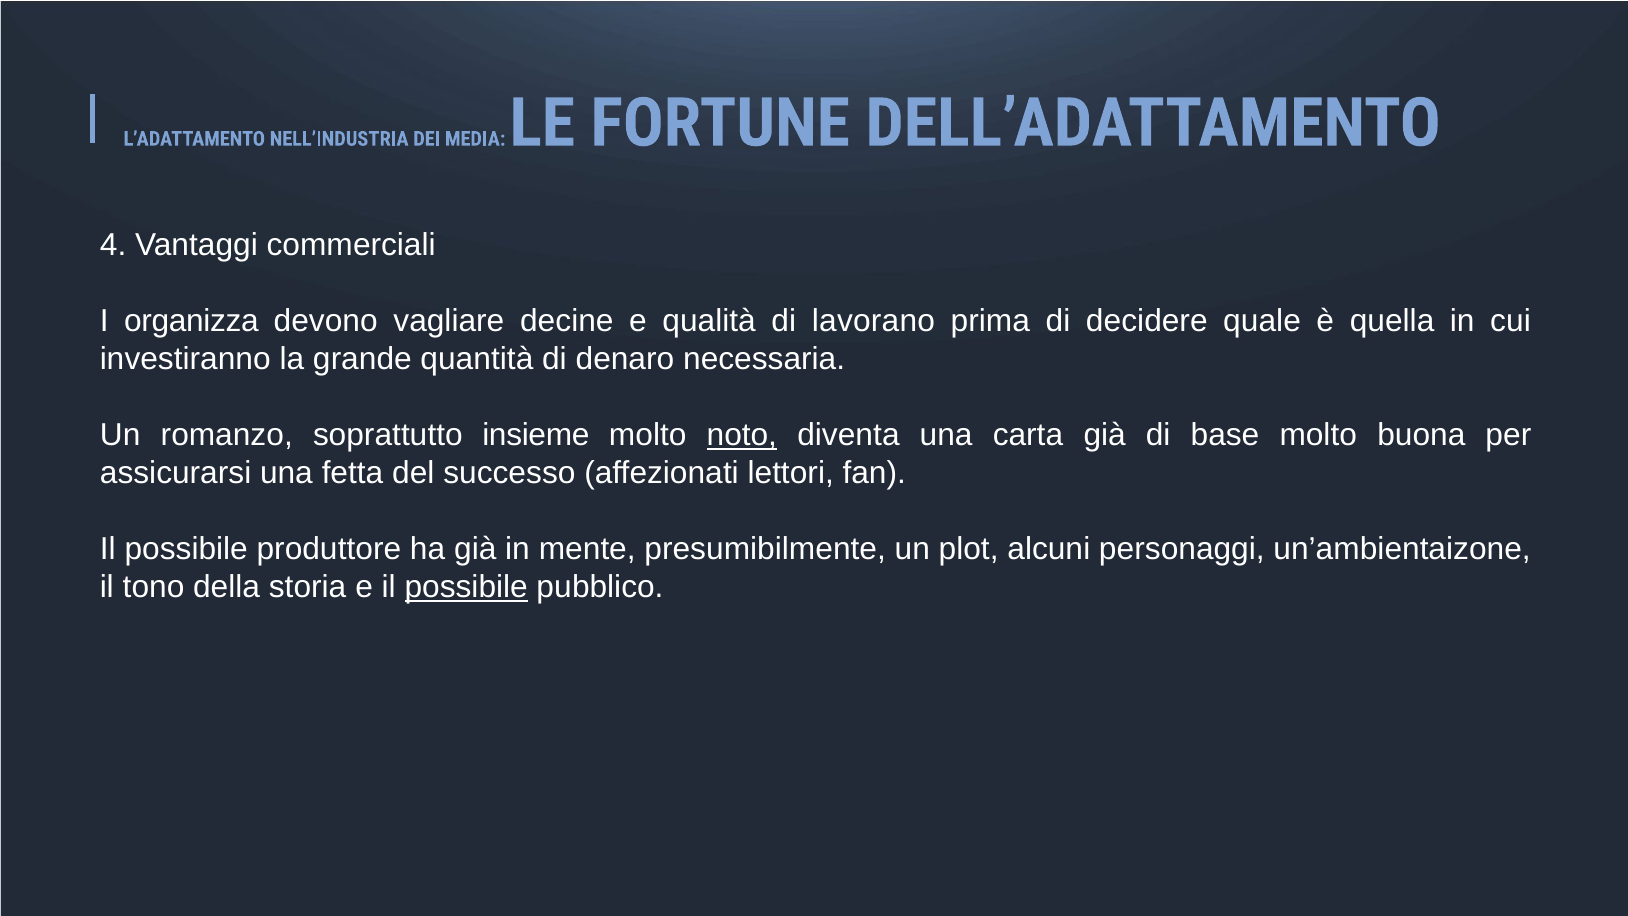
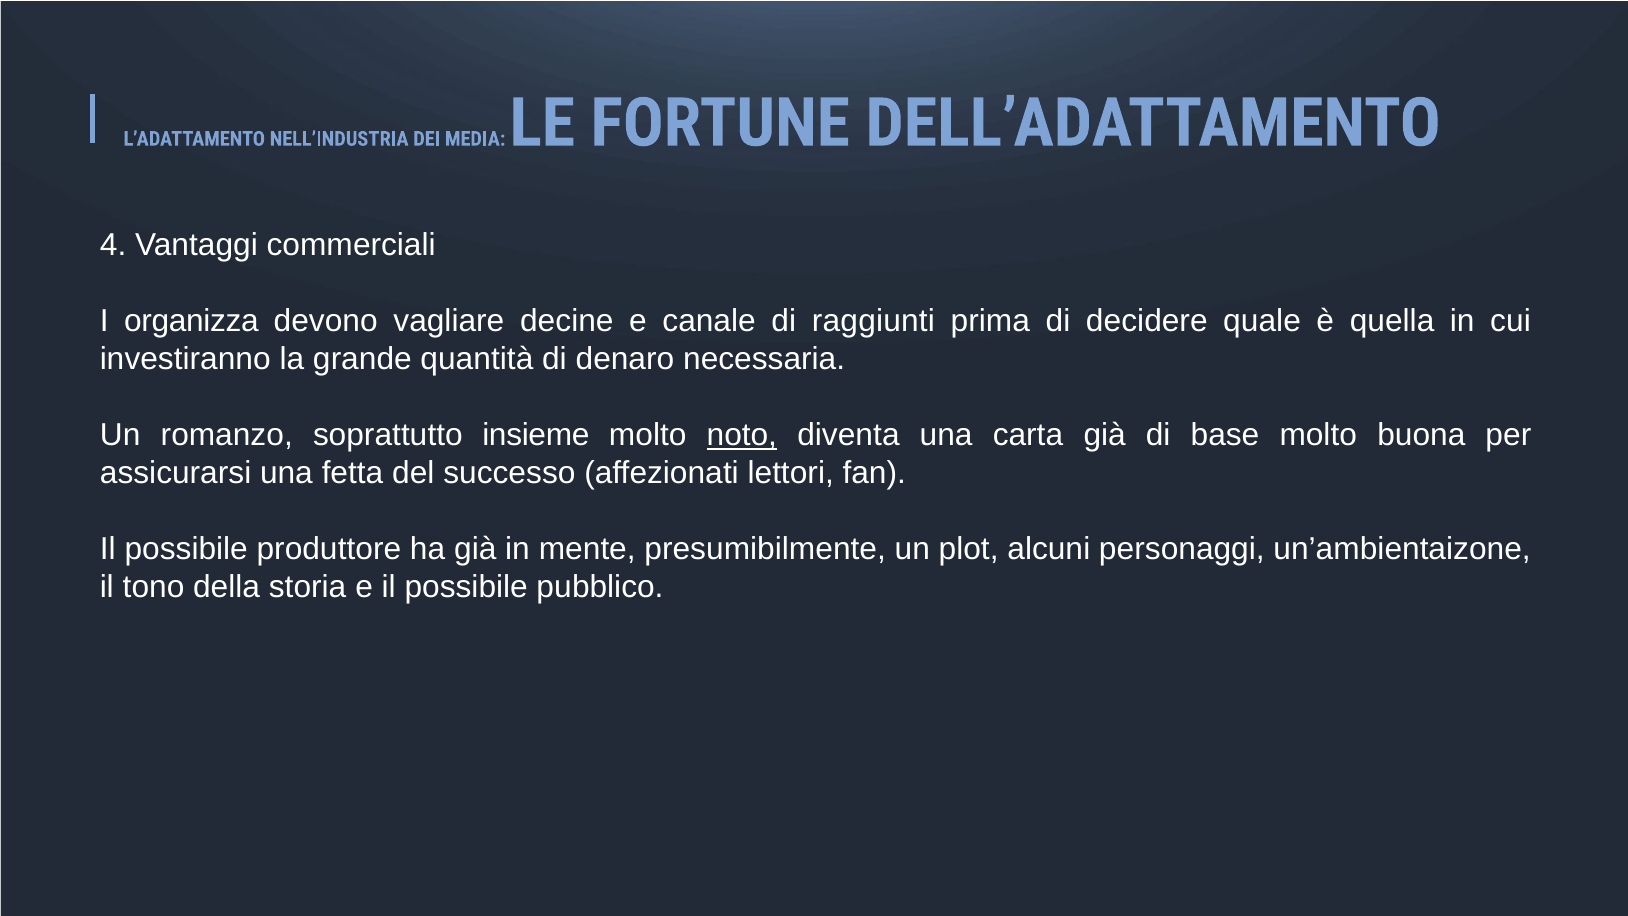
qualità: qualità -> canale
lavorano: lavorano -> raggiunti
possibile at (466, 587) underline: present -> none
